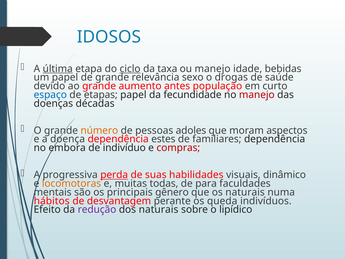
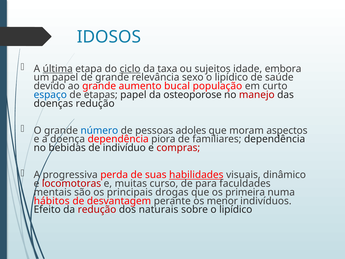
ou manejo: manejo -> sujeitos
bebidas: bebidas -> embora
drogas at (231, 77): drogas -> lipídico
antes: antes -> bucal
fecundidade: fecundidade -> osteoporose
doenças décadas: décadas -> redução
número colour: orange -> blue
estes: estes -> piora
embora: embora -> bebidas
perda underline: present -> none
habilidades underline: none -> present
locomotoras colour: orange -> red
todas: todas -> curso
gênero: gênero -> drogas
os naturais: naturais -> primeira
queda: queda -> menor
redução at (97, 209) colour: purple -> red
